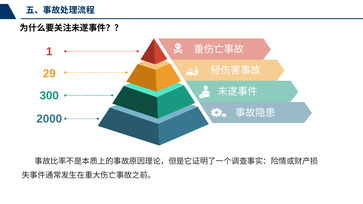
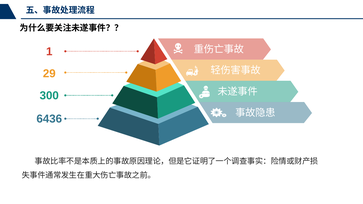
2000: 2000 -> 6436
